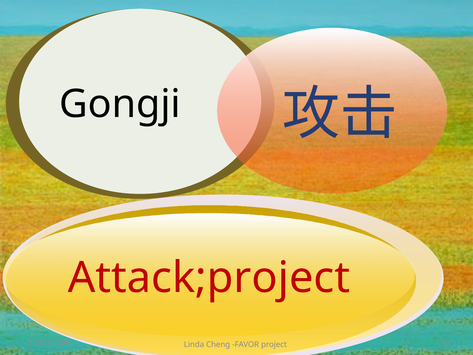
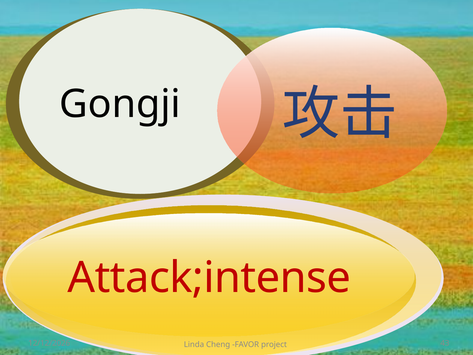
Attack;project: Attack;project -> Attack;intense
